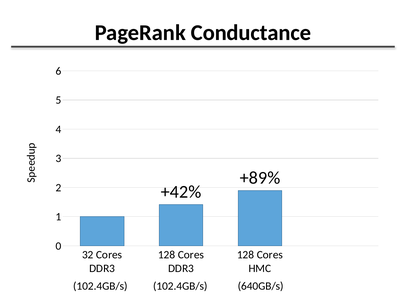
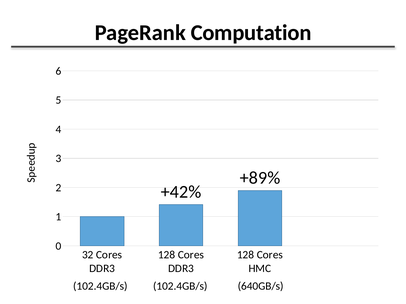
Conductance: Conductance -> Computation
